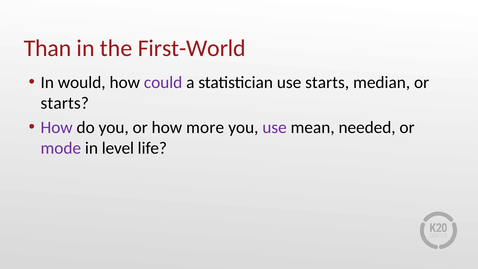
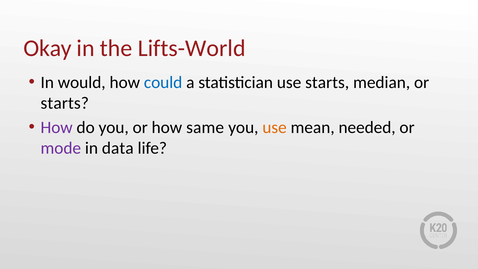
Than: Than -> Okay
First-World: First-World -> Lifts-World
could colour: purple -> blue
more: more -> same
use at (275, 127) colour: purple -> orange
level: level -> data
